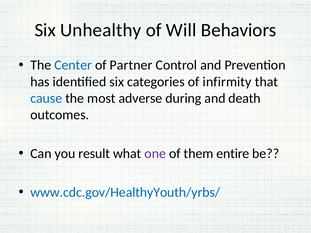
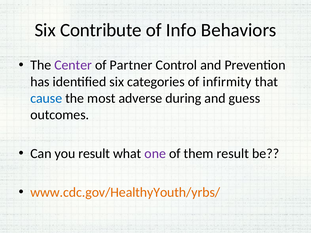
Unhealthy: Unhealthy -> Contribute
Will: Will -> Info
Center colour: blue -> purple
death: death -> guess
them entire: entire -> result
www.cdc.gov/HealthyYouth/yrbs/ colour: blue -> orange
